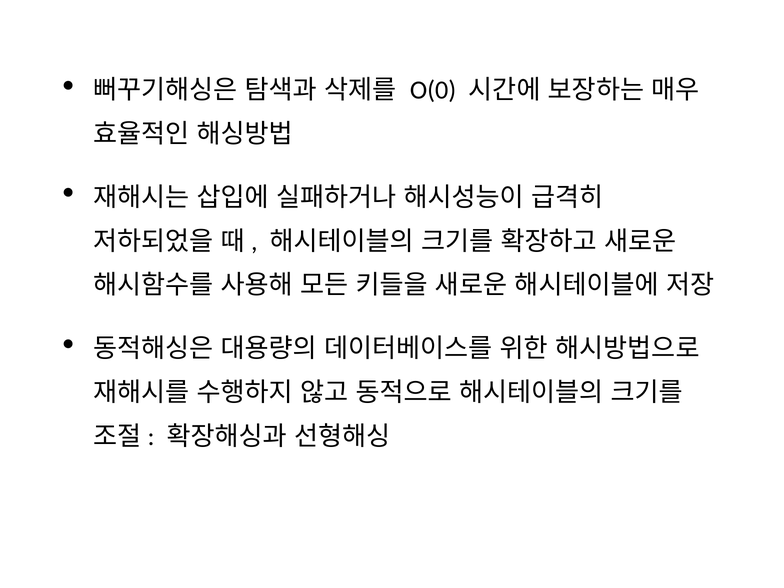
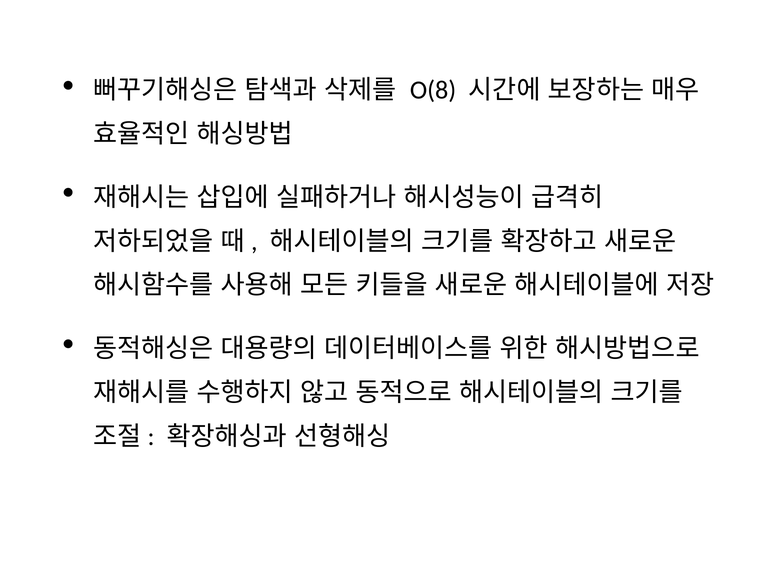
O(0: O(0 -> O(8
